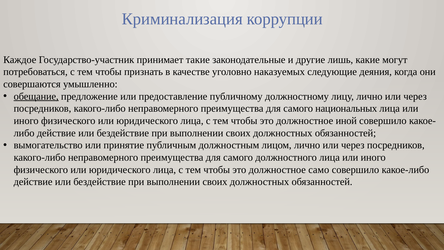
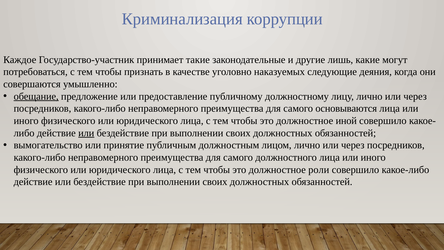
национальных: национальных -> основываются
или at (86, 133) underline: none -> present
само: само -> роли
